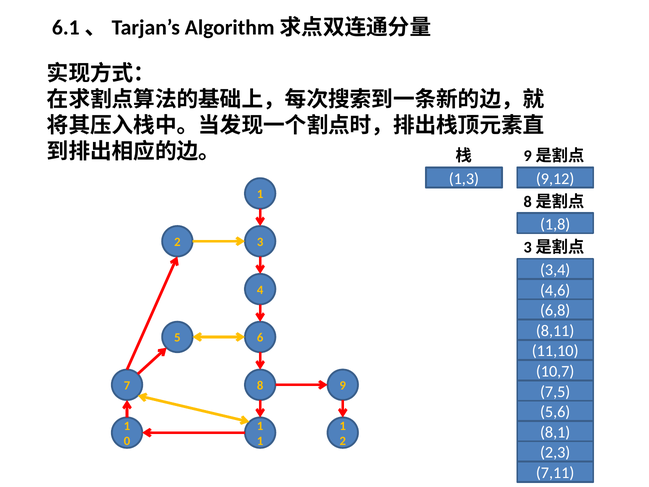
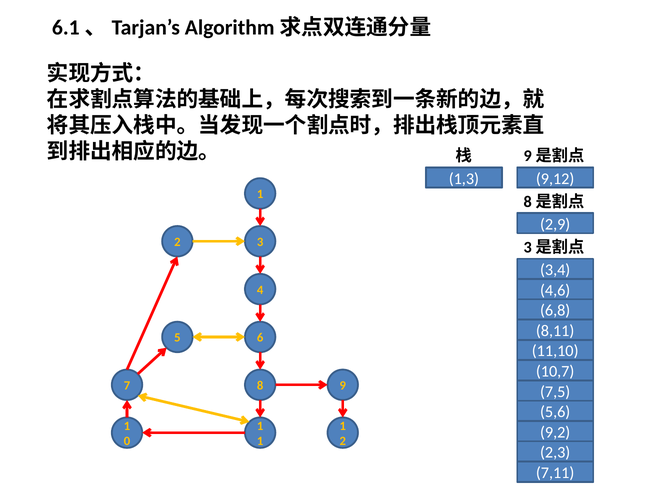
1,8: 1,8 -> 2,9
8,1: 8,1 -> 9,2
